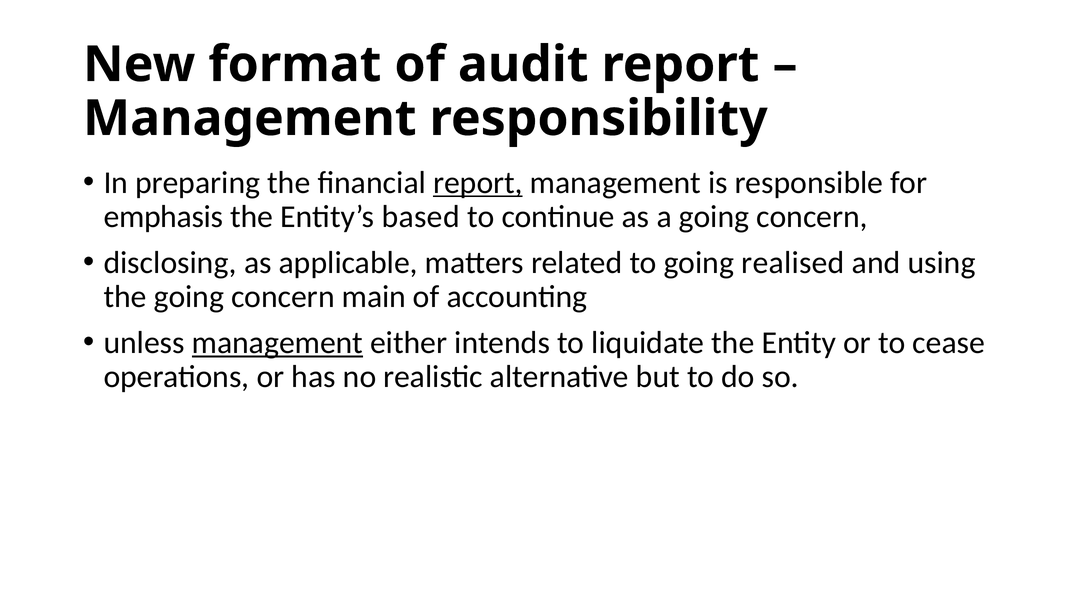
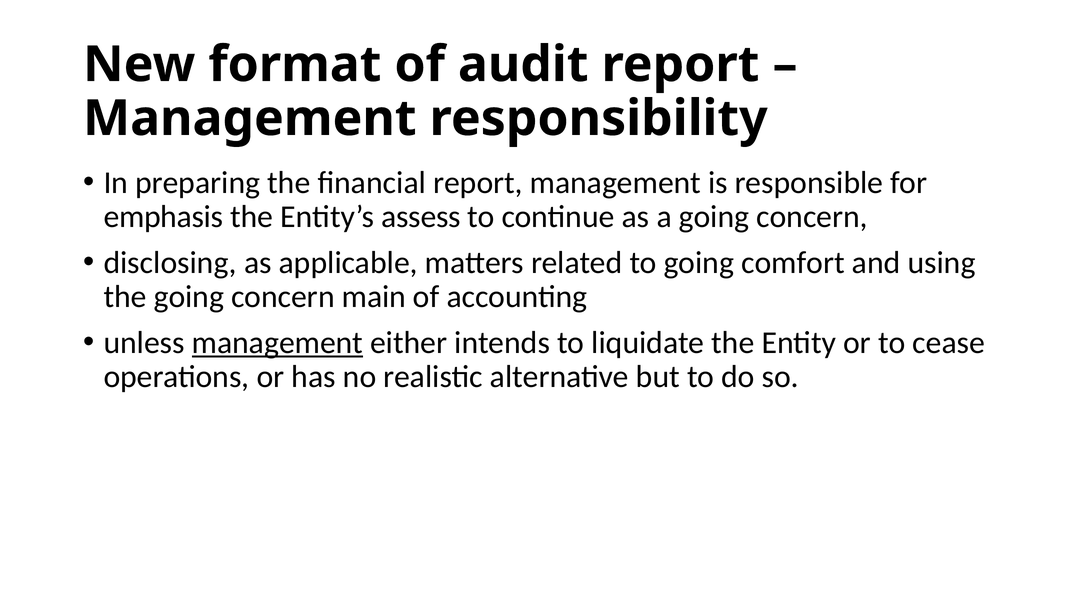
report at (478, 183) underline: present -> none
based: based -> assess
realised: realised -> comfort
